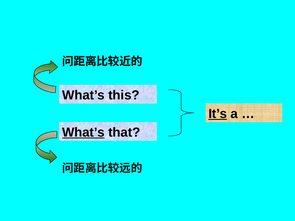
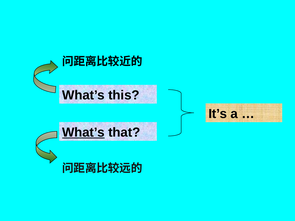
It’s underline: present -> none
